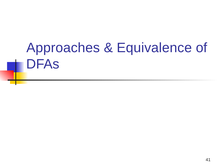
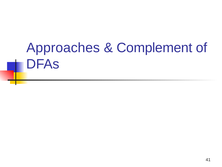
Equivalence: Equivalence -> Complement
